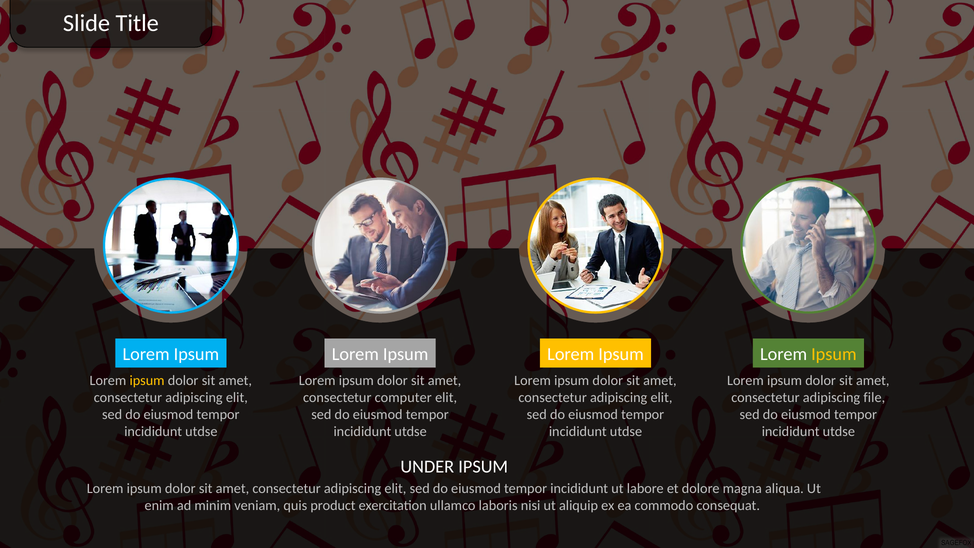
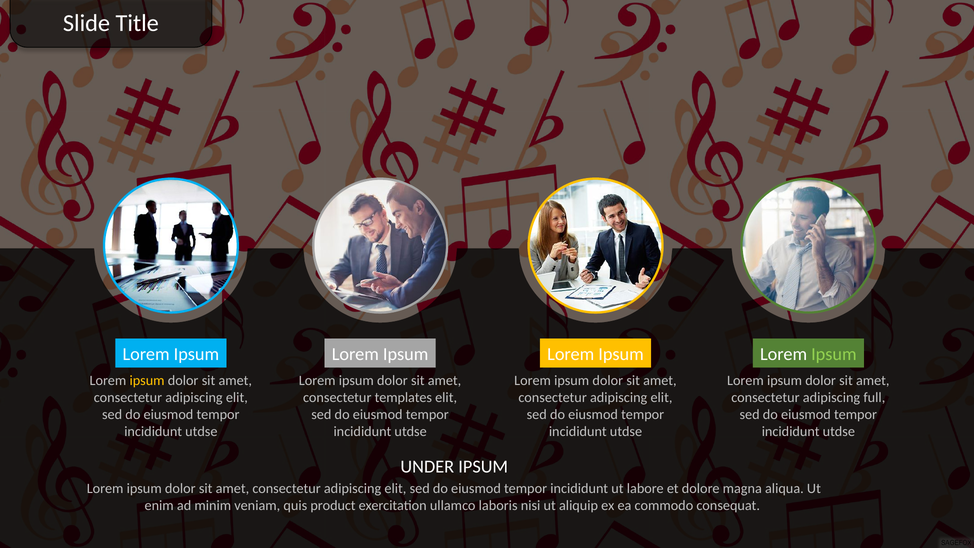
Ipsum at (834, 354) colour: yellow -> light green
computer: computer -> templates
file: file -> full
